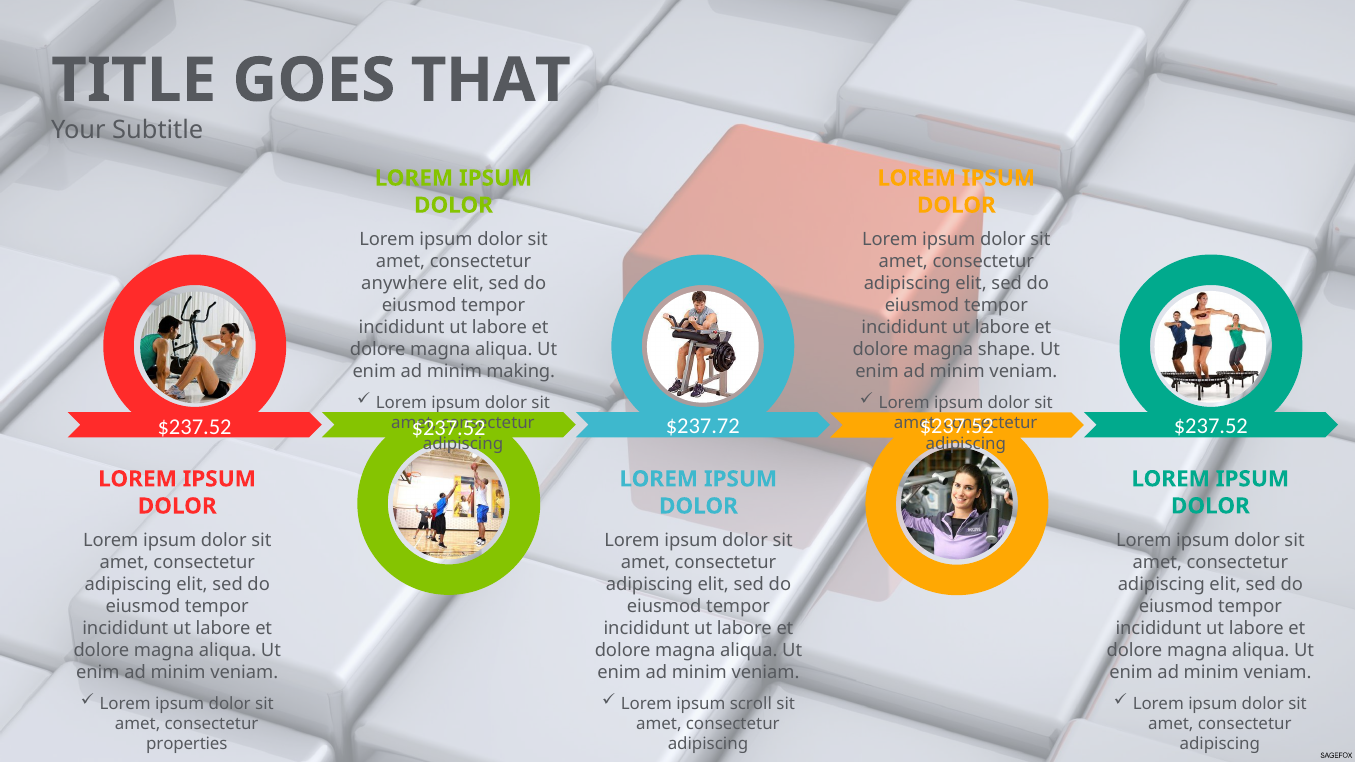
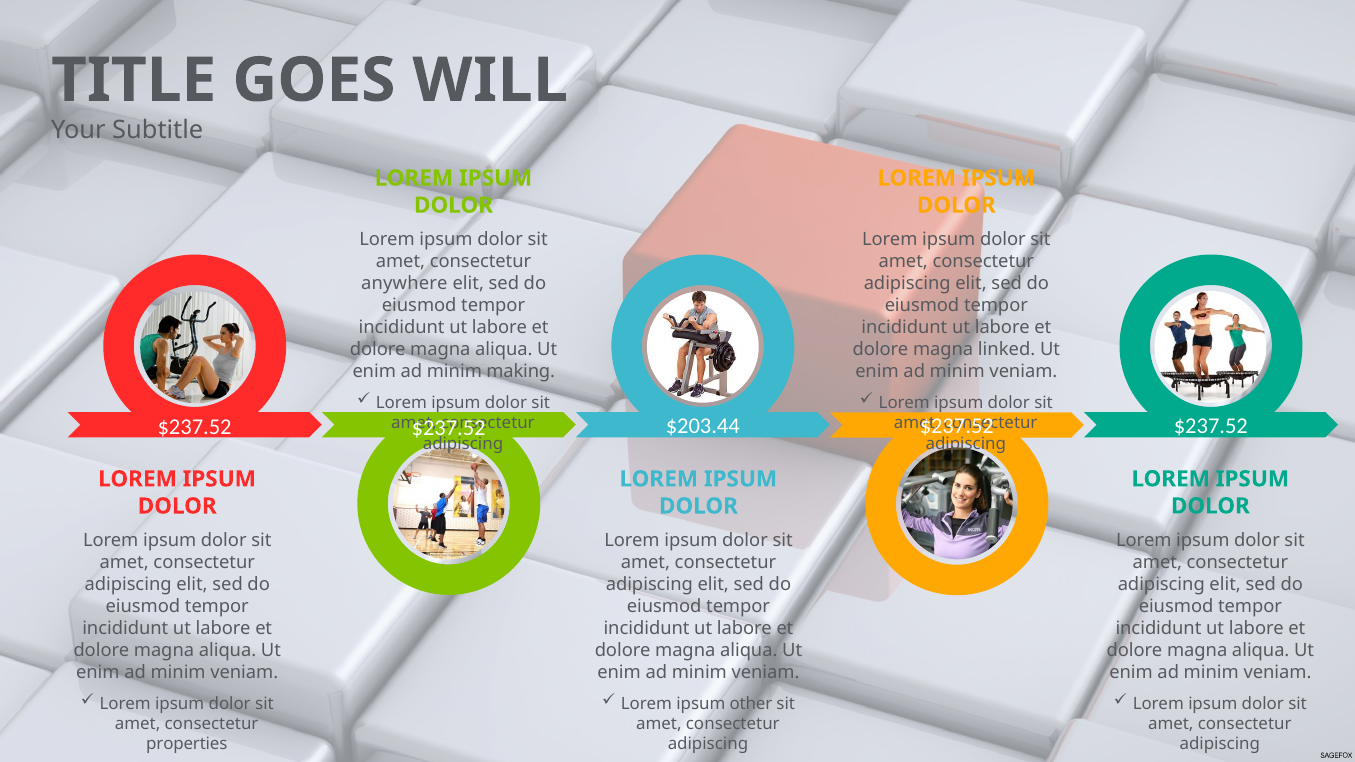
THAT: THAT -> WILL
shape: shape -> linked
$237.72: $237.72 -> $203.44
scroll: scroll -> other
